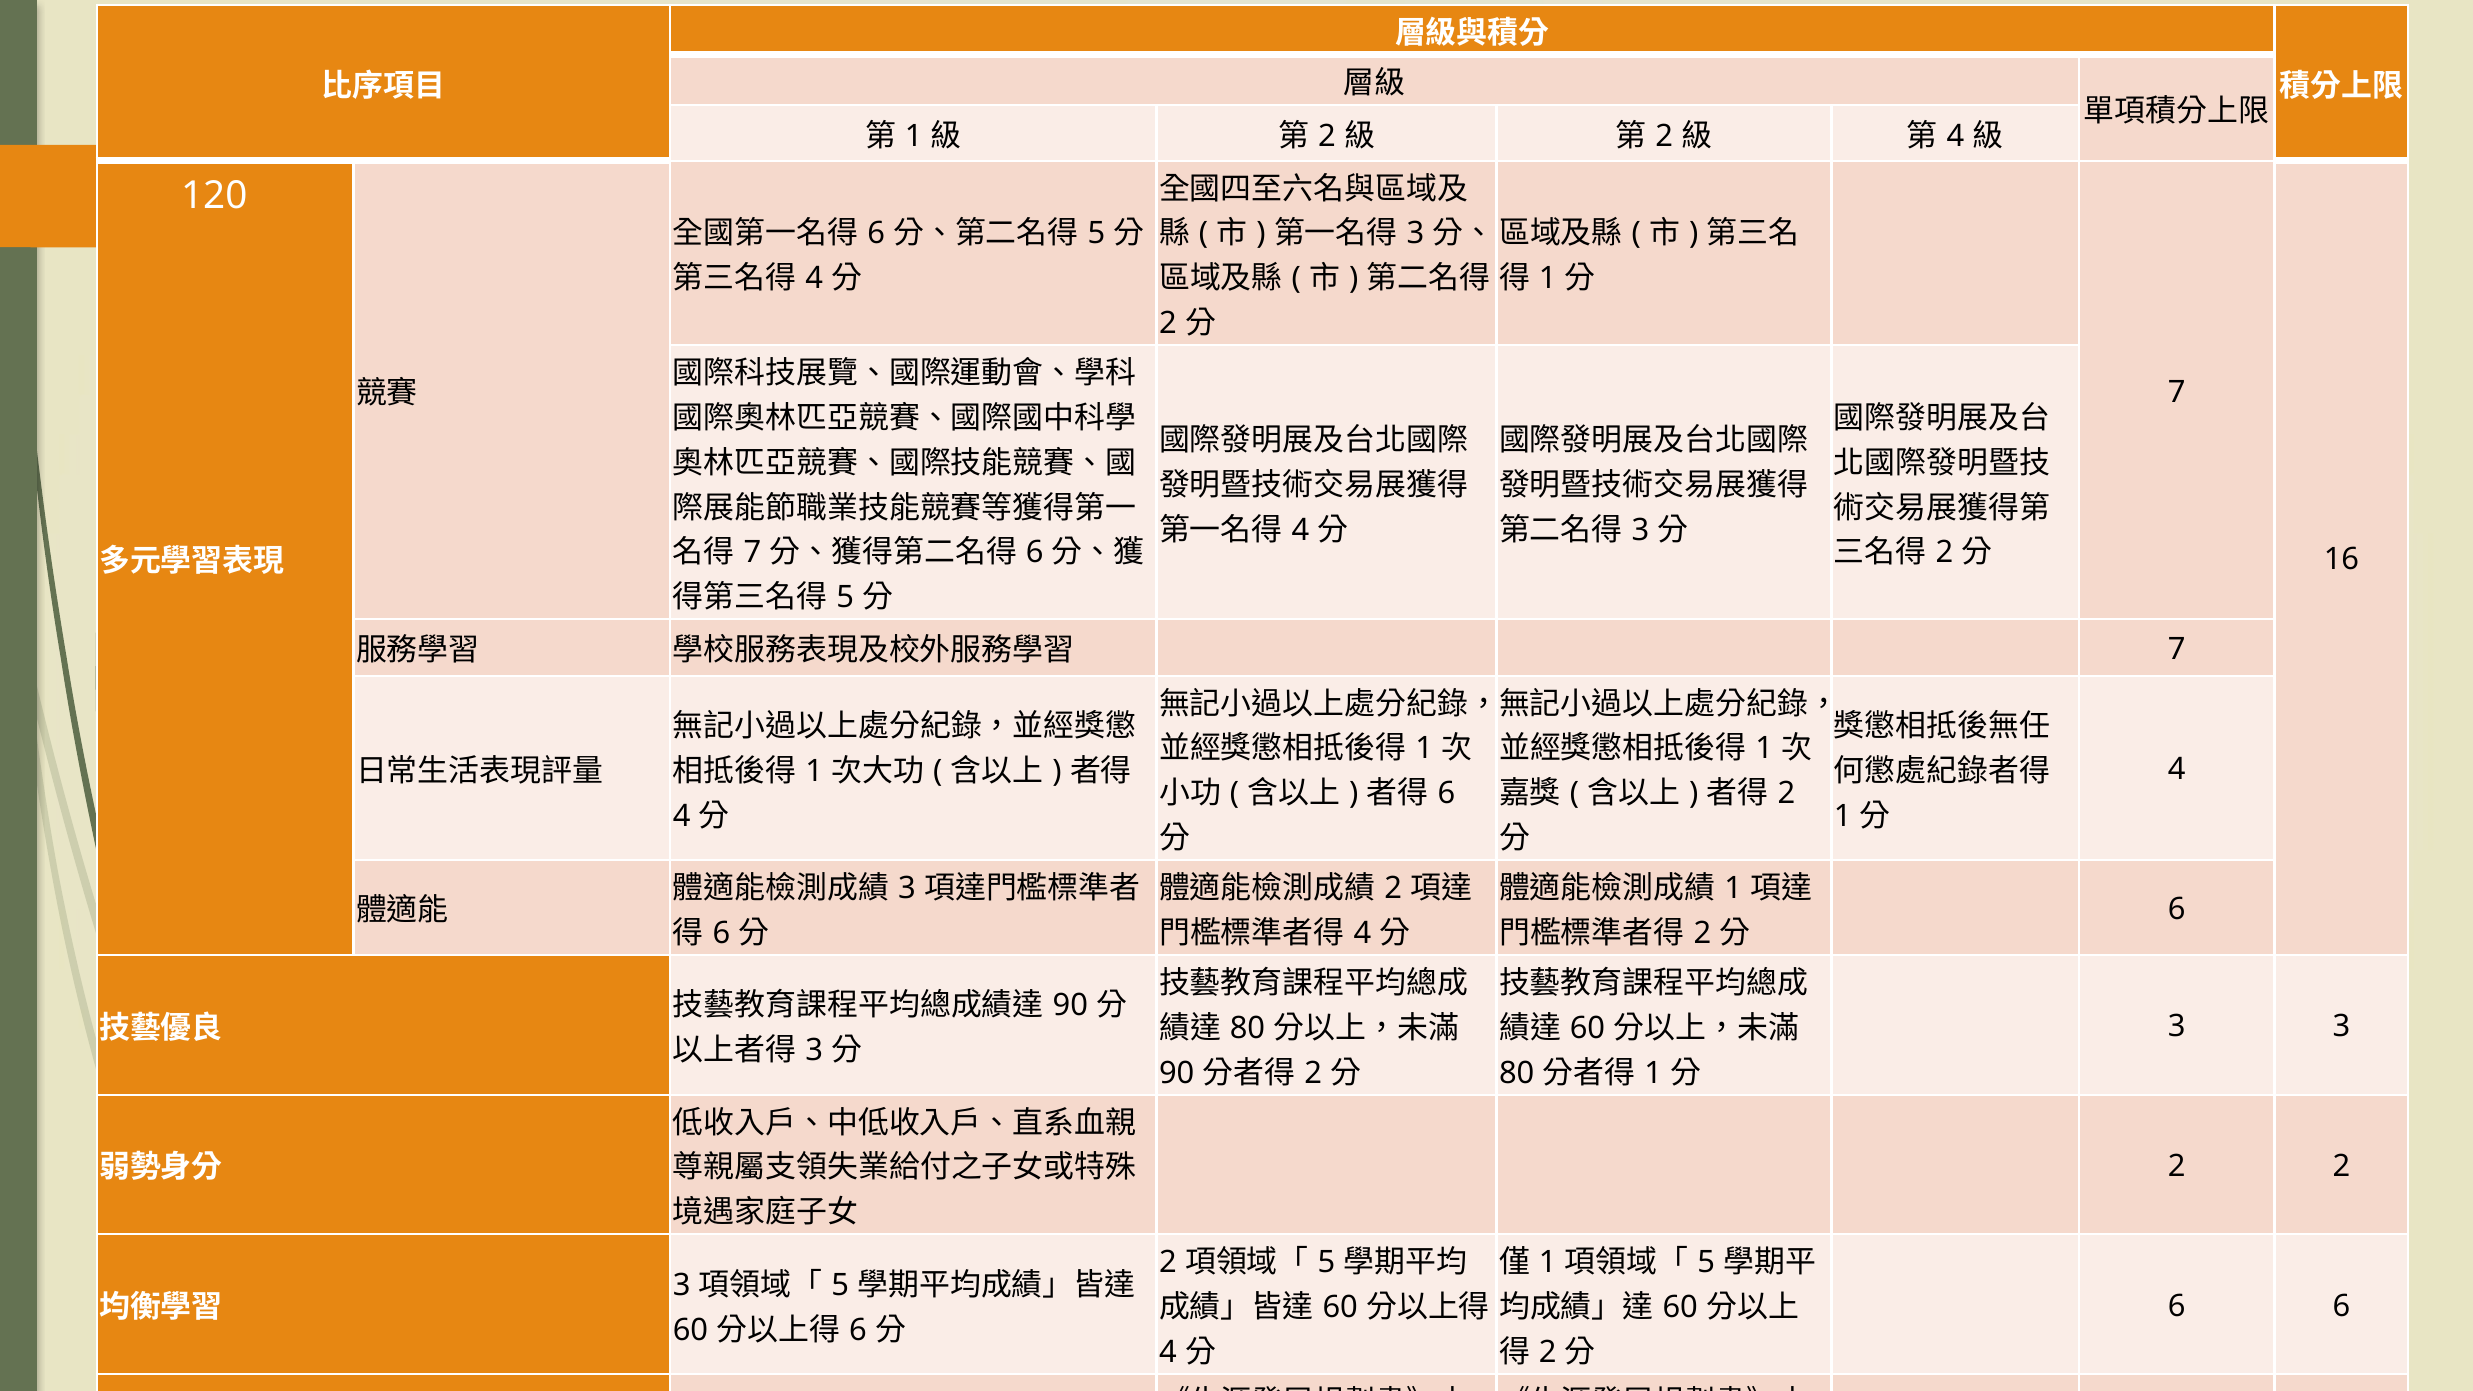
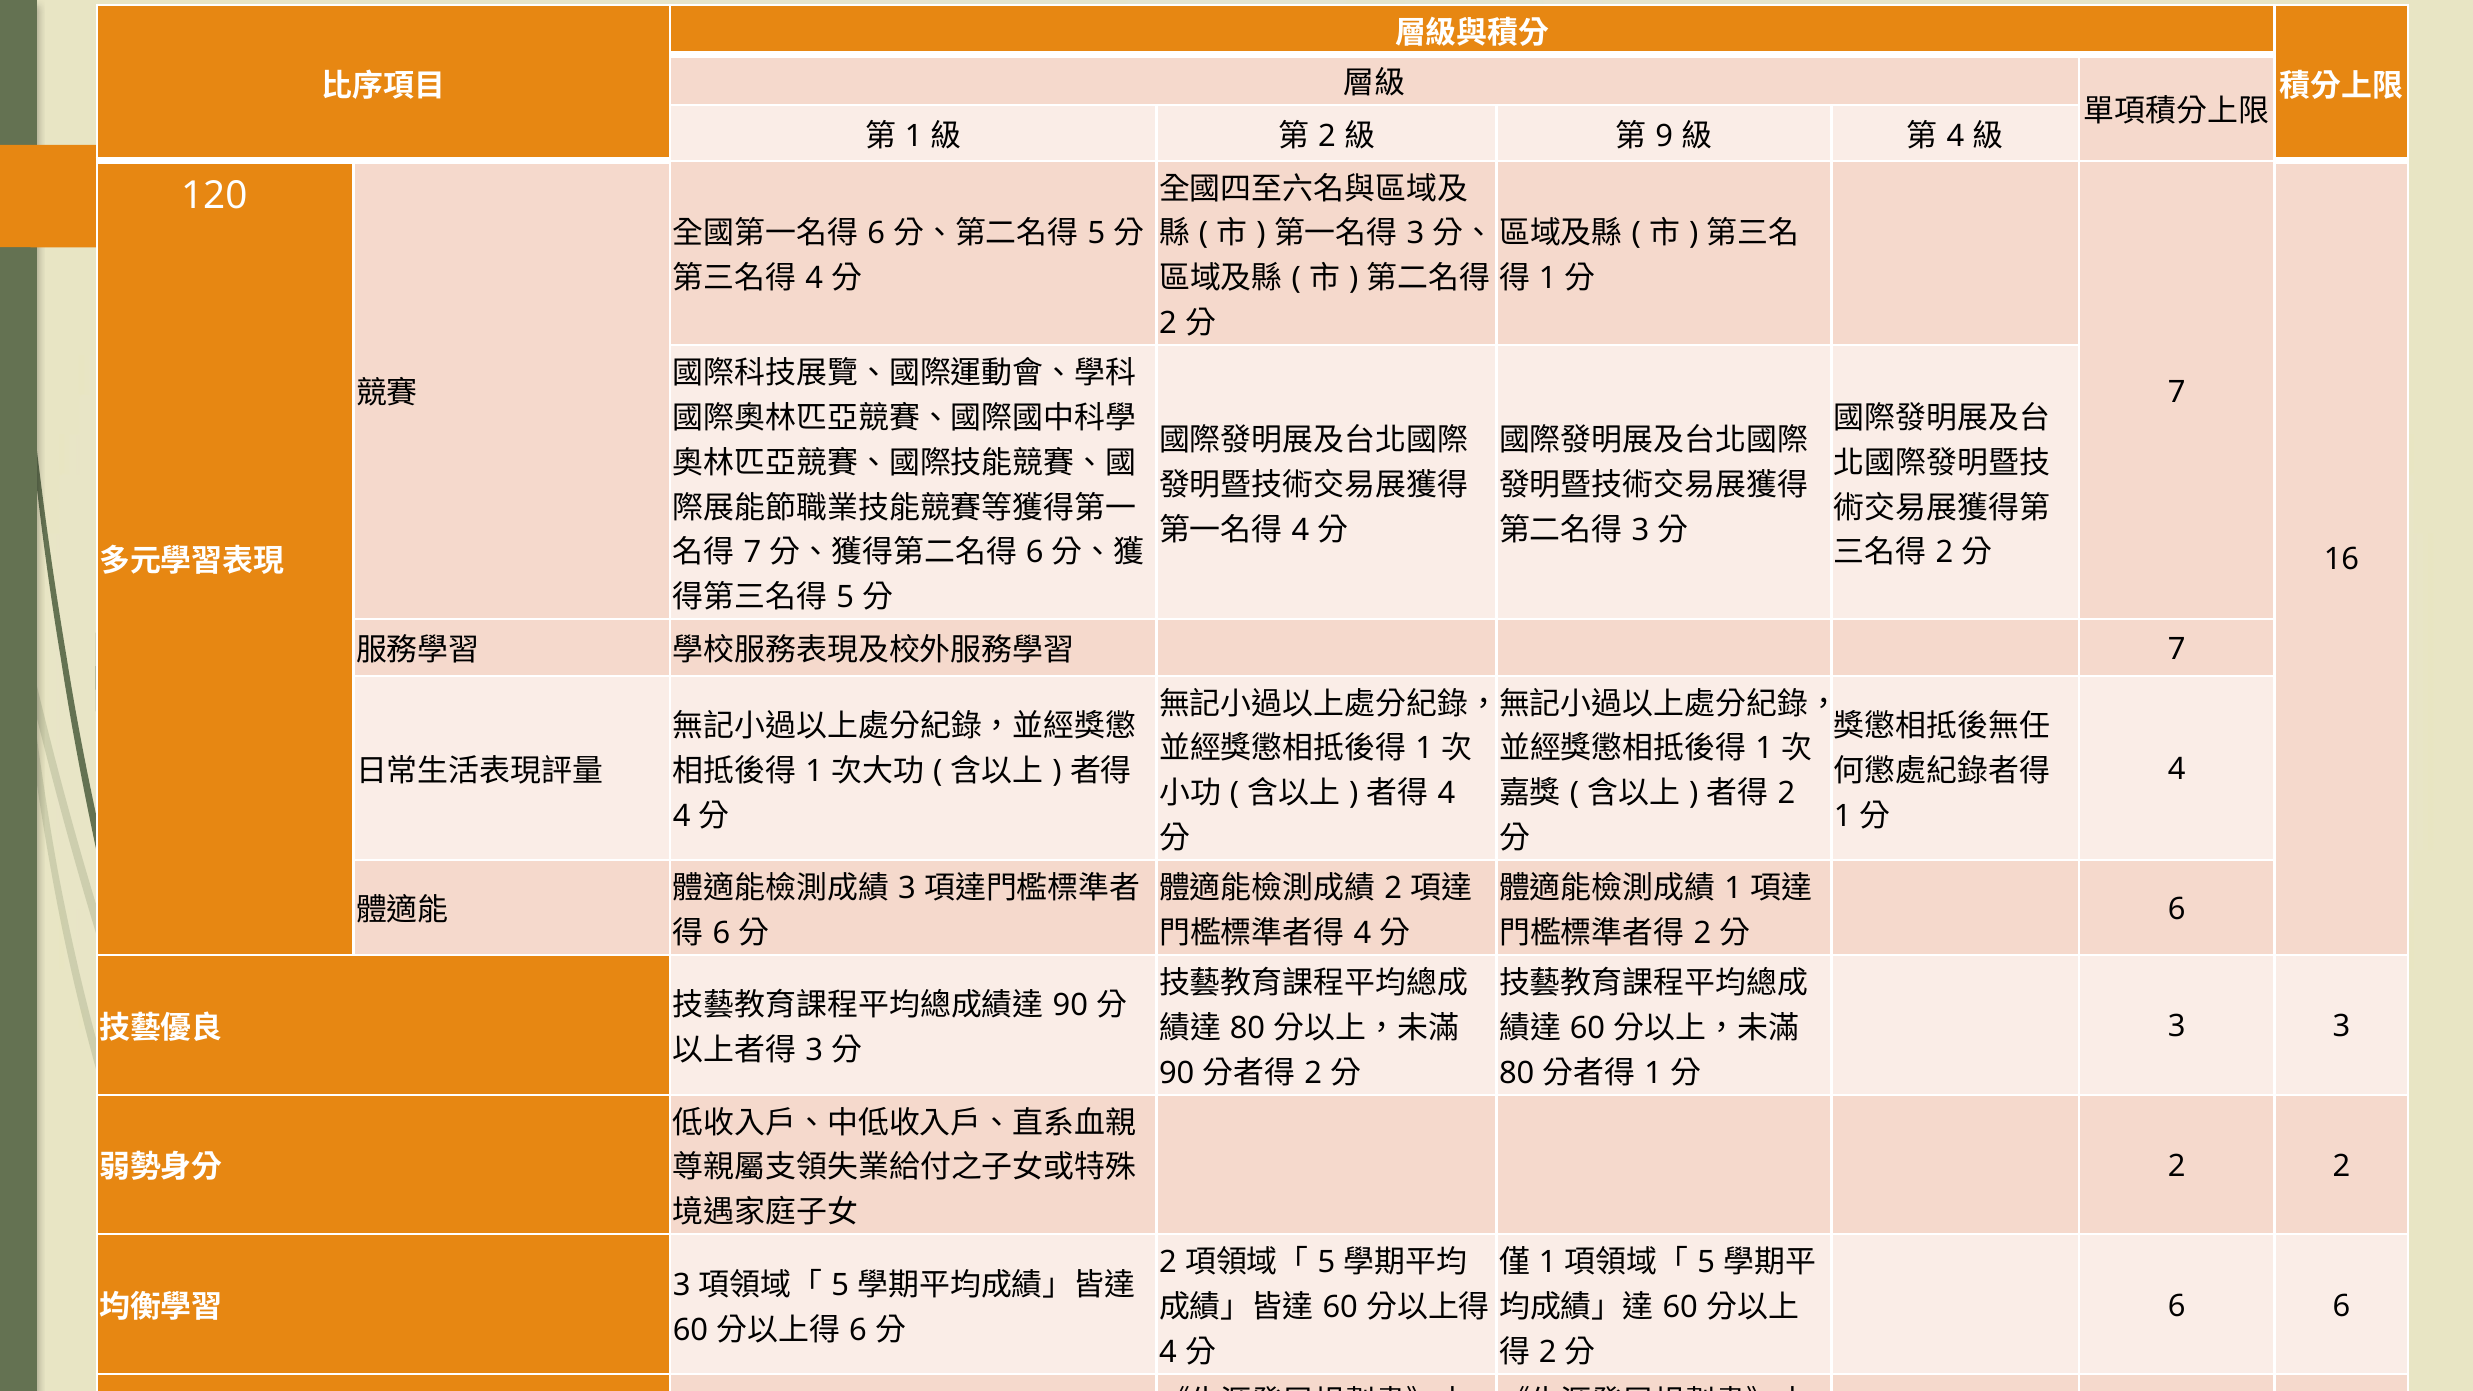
2 at (1664, 136): 2 -> 9
6 at (1446, 794): 6 -> 4
